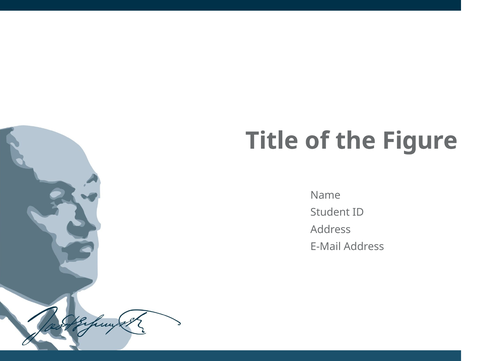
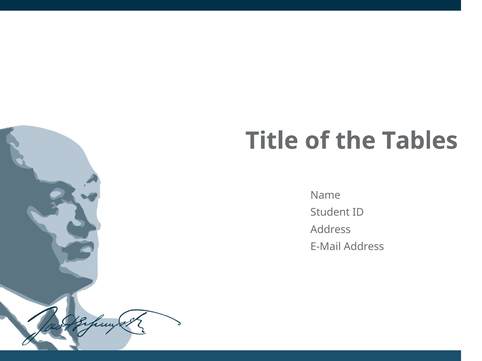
Figure: Figure -> Tables
